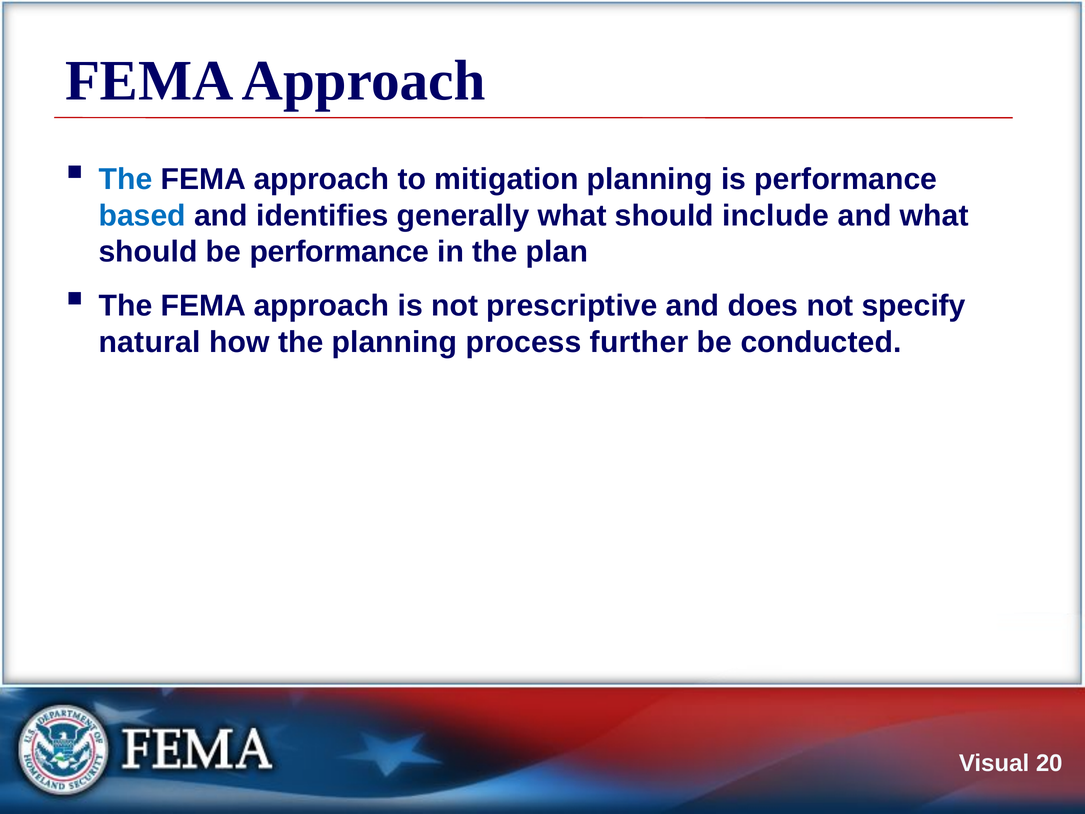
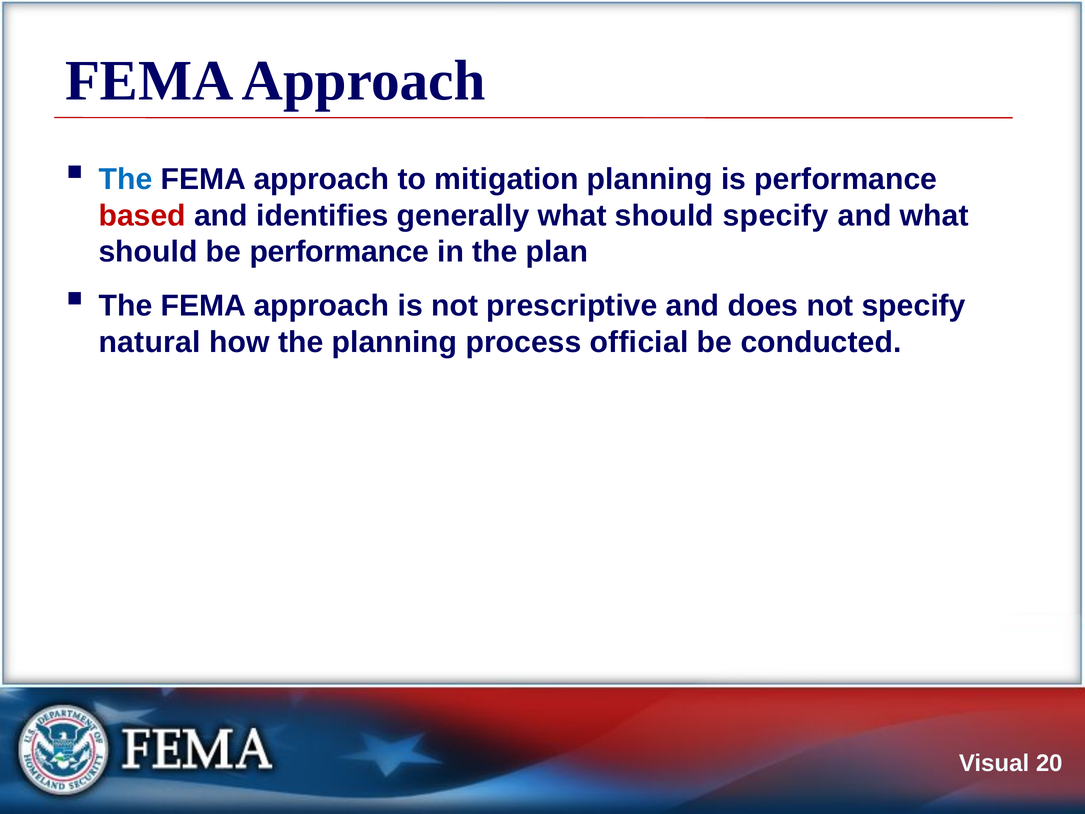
based colour: blue -> red
should include: include -> specify
further: further -> official
